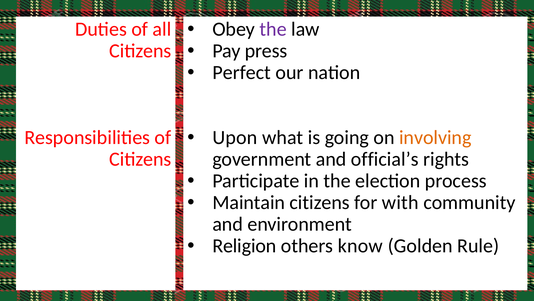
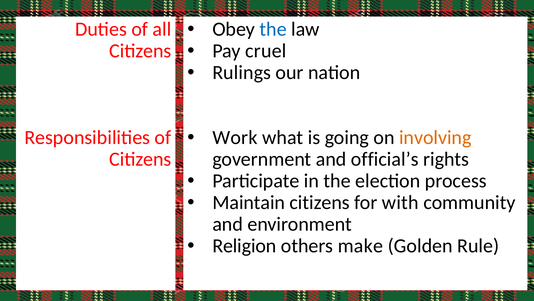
the at (273, 29) colour: purple -> blue
press: press -> cruel
Perfect: Perfect -> Rulings
Upon: Upon -> Work
know: know -> make
